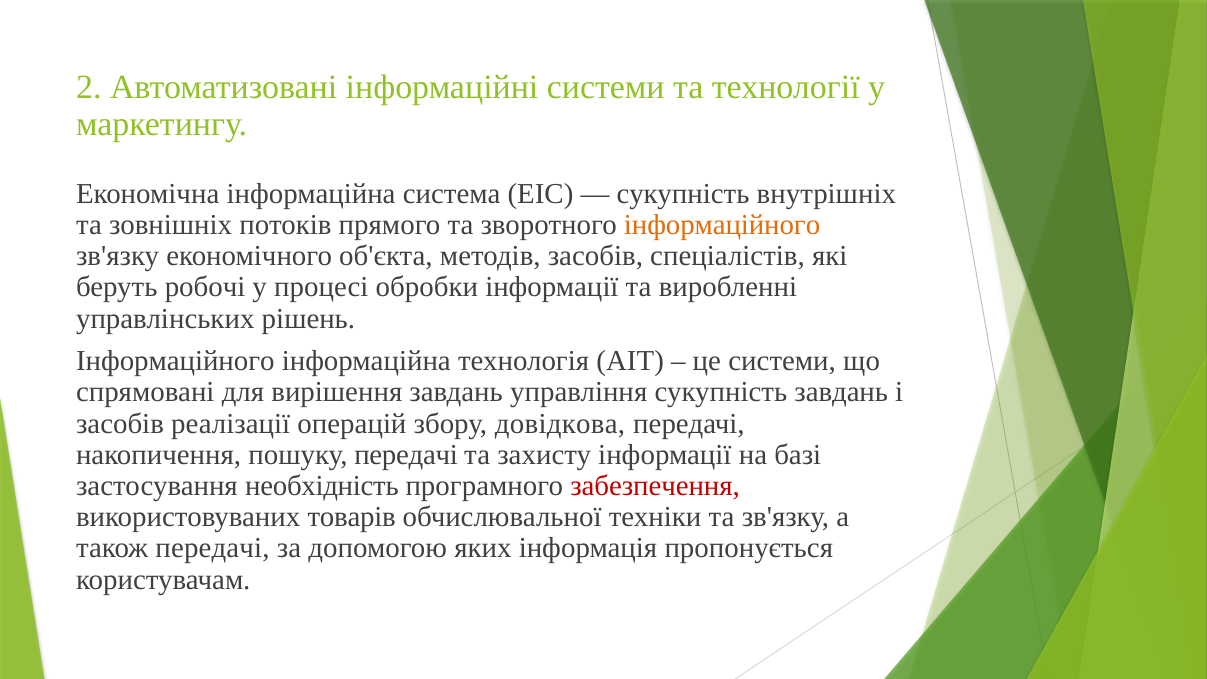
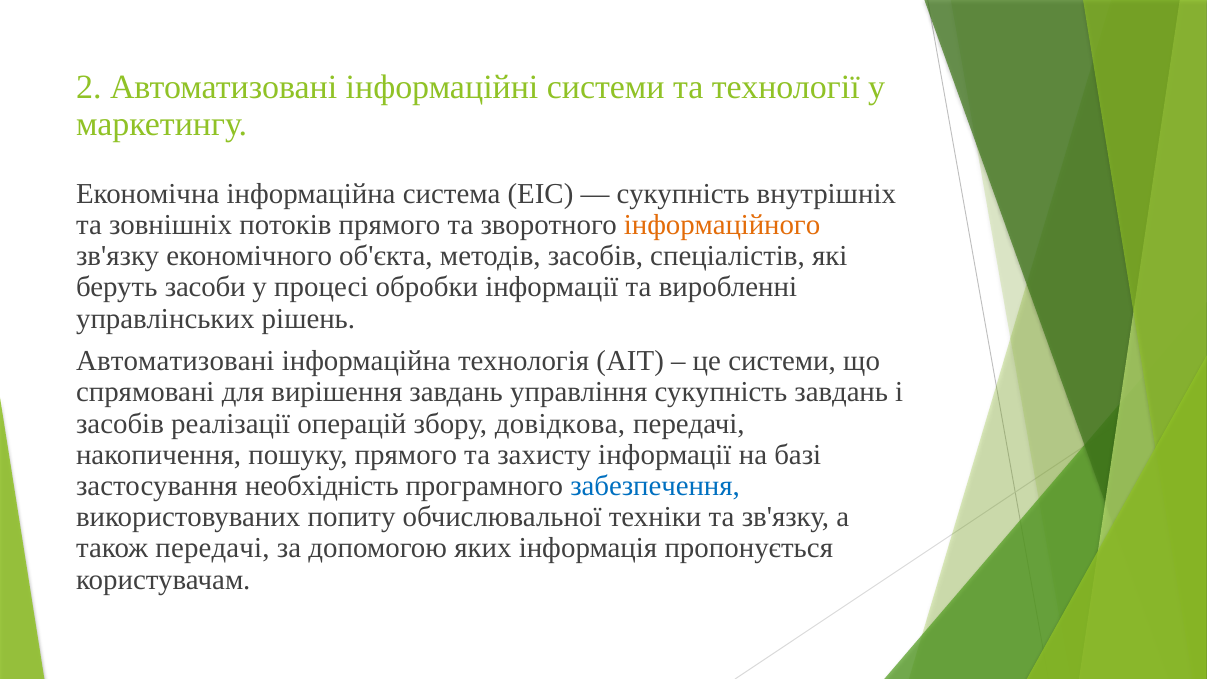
робочі: робочі -> засоби
Інформаційного at (175, 361): Інформаційного -> Автоматизовані
пошуку передачі: передачі -> прямого
забезпечення colour: red -> blue
товарів: товарів -> попиту
